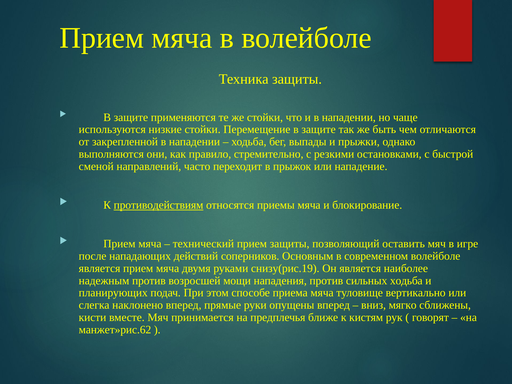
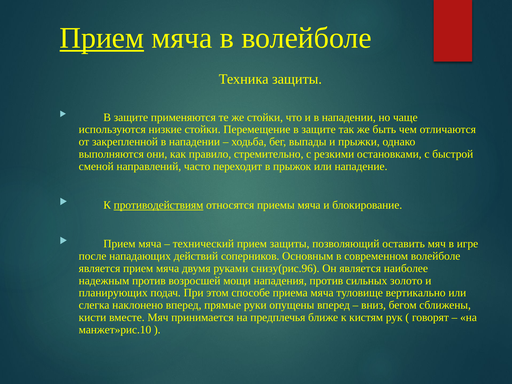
Прием at (102, 38) underline: none -> present
снизу(рис.19: снизу(рис.19 -> снизу(рис.96
сильных ходьба: ходьба -> золото
мягко: мягко -> бегом
манжет»рис.62: манжет»рис.62 -> манжет»рис.10
